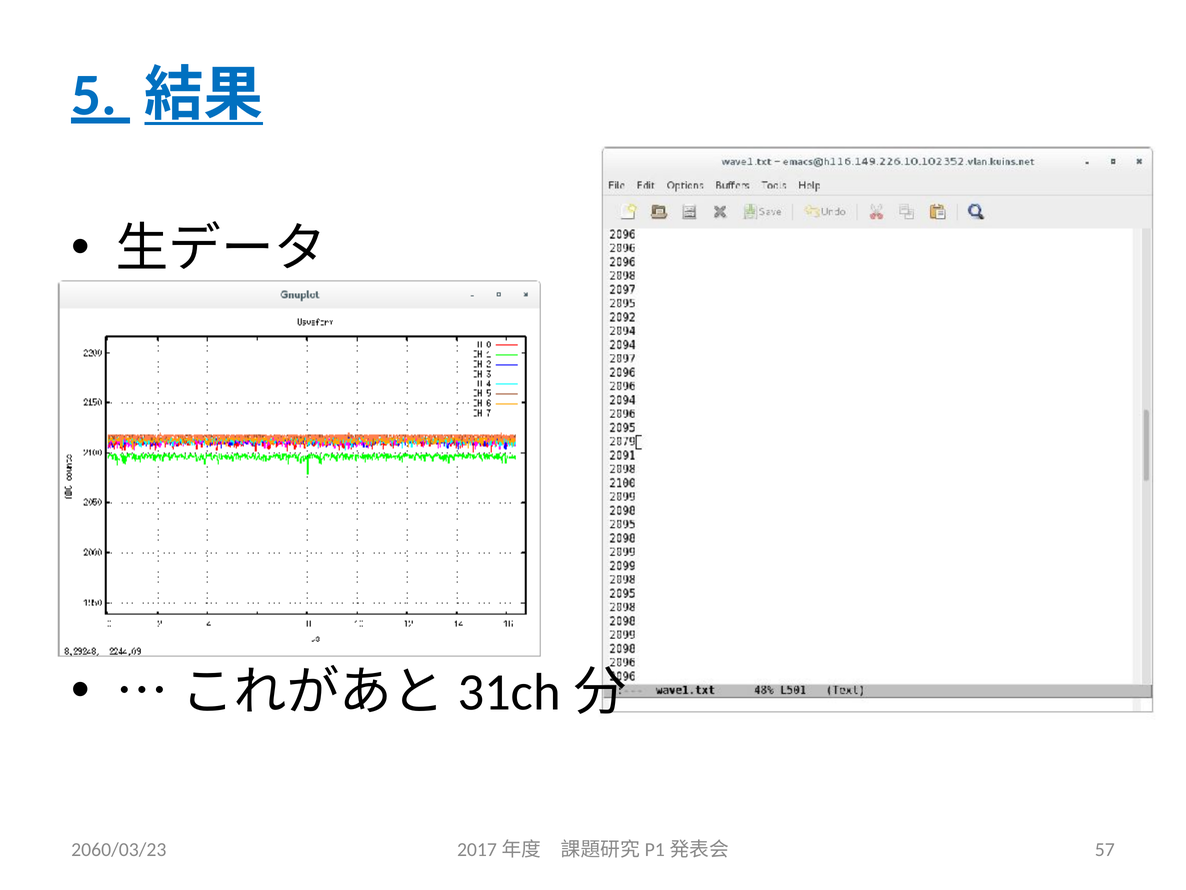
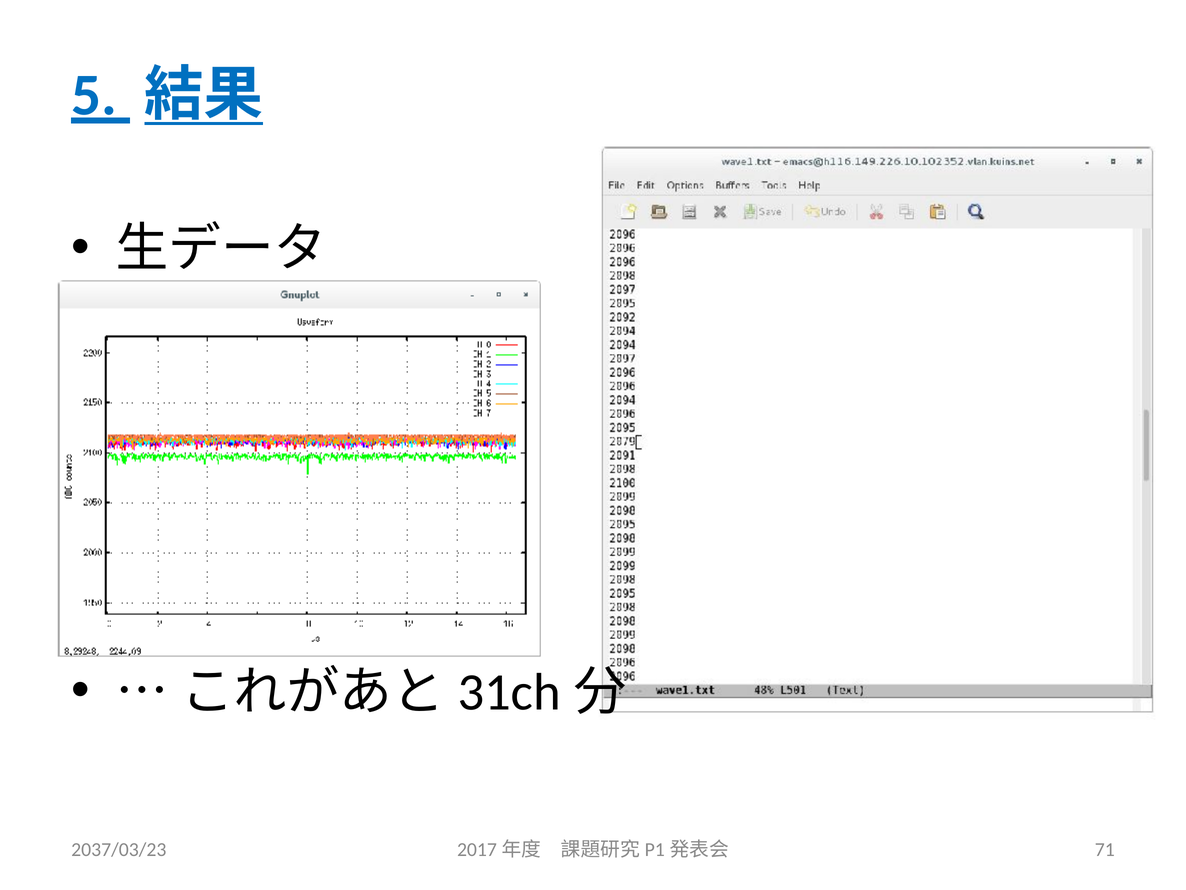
2060/03/23: 2060/03/23 -> 2037/03/23
57: 57 -> 71
